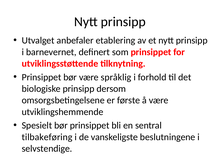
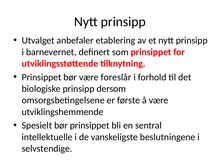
språklig: språklig -> foreslår
tilbakeføring: tilbakeføring -> intellektuelle
